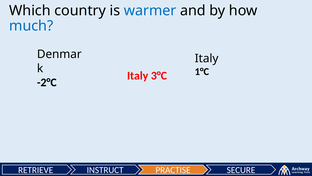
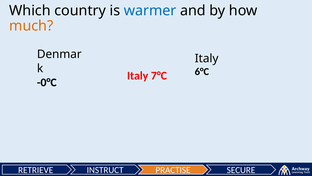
much colour: blue -> orange
1°C: 1°C -> 6°C
3°C: 3°C -> 7°C
-2°C: -2°C -> -0°C
